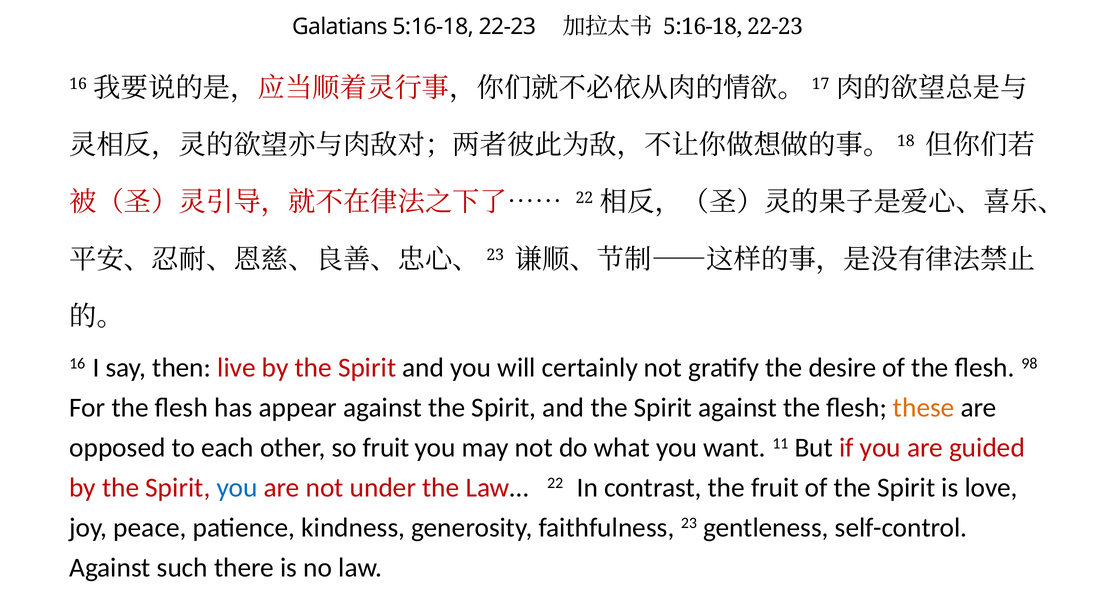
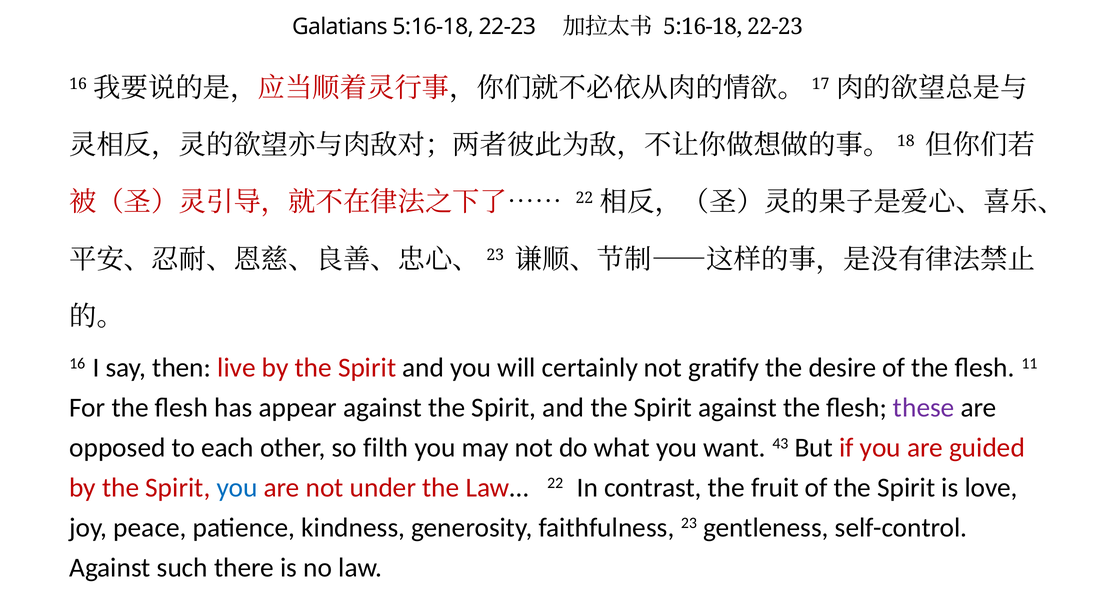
98: 98 -> 11
these colour: orange -> purple
so fruit: fruit -> filth
11: 11 -> 43
